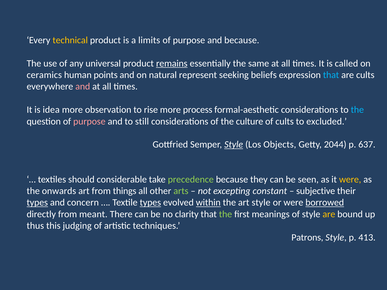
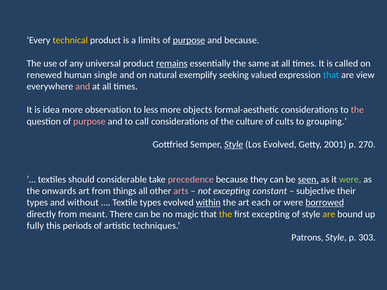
purpose at (189, 40) underline: none -> present
ceramics: ceramics -> renewed
points: points -> single
represent: represent -> exemplify
beliefs: beliefs -> valued
are cults: cults -> view
rise: rise -> less
process: process -> objects
the at (357, 110) colour: light blue -> pink
still: still -> call
excluded: excluded -> grouping
Los Objects: Objects -> Evolved
2044: 2044 -> 2001
637: 637 -> 270
precedence colour: light green -> pink
seen underline: none -> present
were at (350, 179) colour: yellow -> light green
arts colour: light green -> pink
types at (37, 203) underline: present -> none
concern: concern -> without
types at (150, 203) underline: present -> none
art style: style -> each
clarity: clarity -> magic
the at (226, 214) colour: light green -> yellow
first meanings: meanings -> excepting
thus: thus -> fully
judging: judging -> periods
413: 413 -> 303
